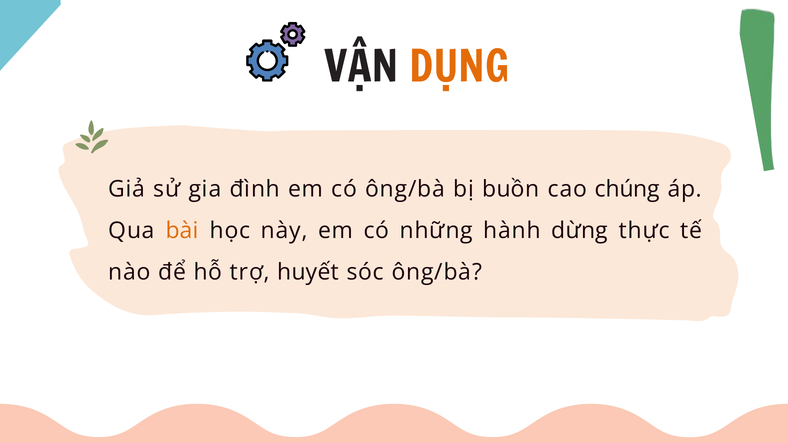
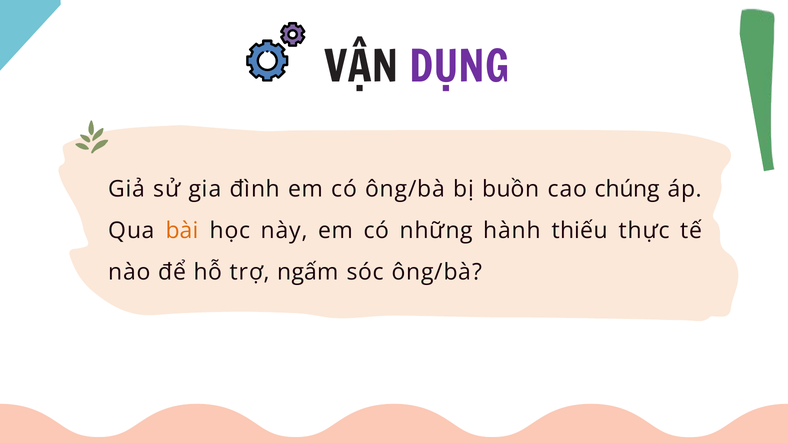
DỤNG colour: orange -> purple
dừng: dừng -> thiếu
huyết: huyết -> ngấm
